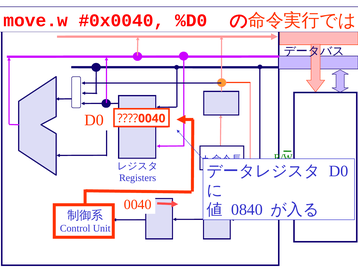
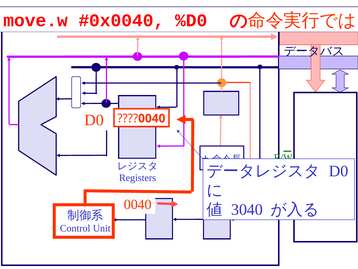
0840: 0840 -> 3040
